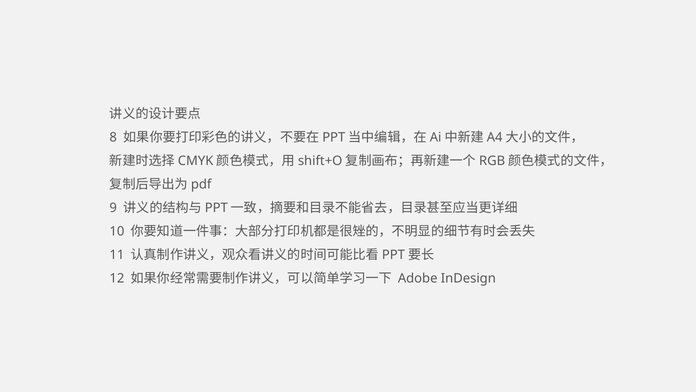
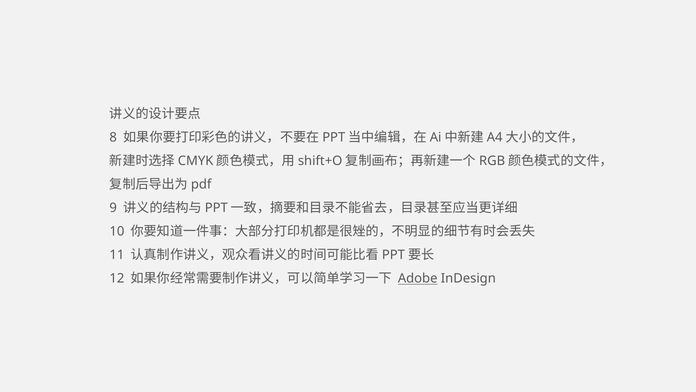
Adobe underline: none -> present
